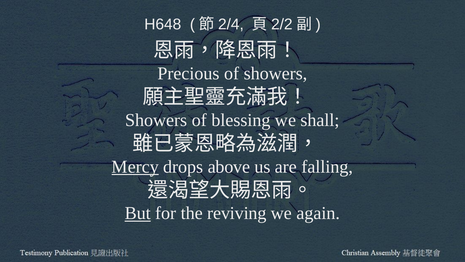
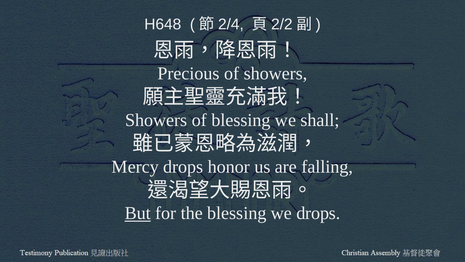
Mercy underline: present -> none
above: above -> honor
the reviving: reviving -> blessing
we again: again -> drops
